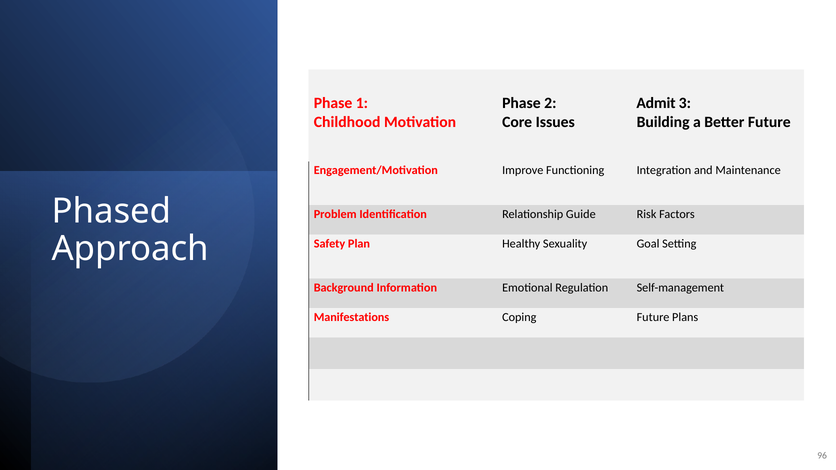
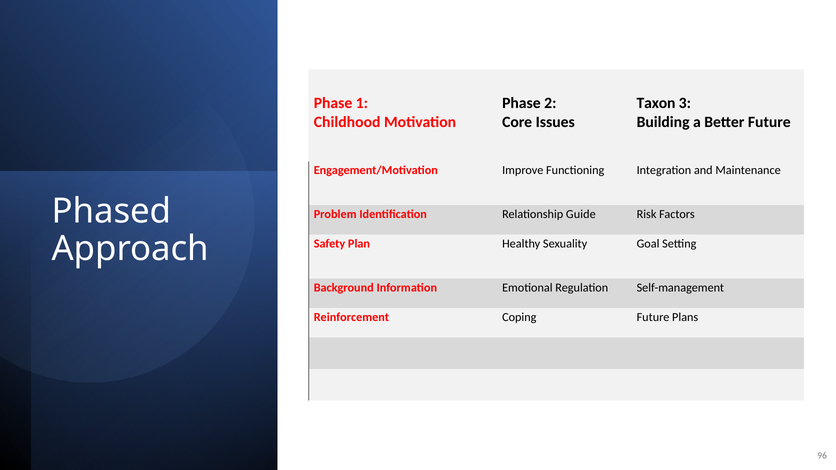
Admit: Admit -> Taxon
Manifestations: Manifestations -> Reinforcement
